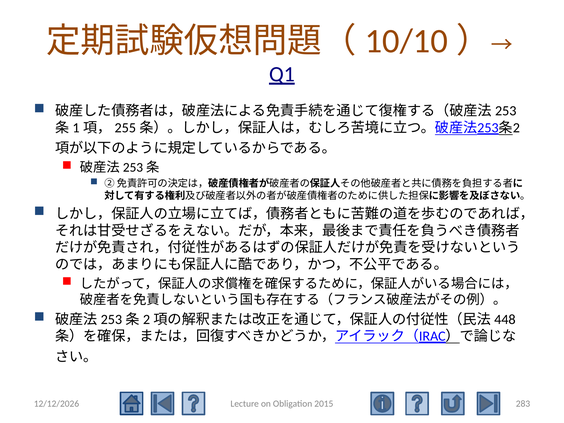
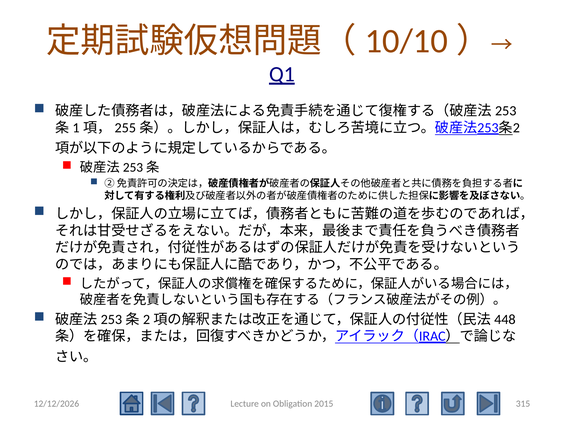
283: 283 -> 315
